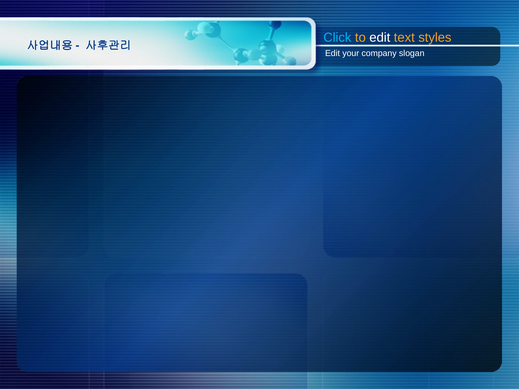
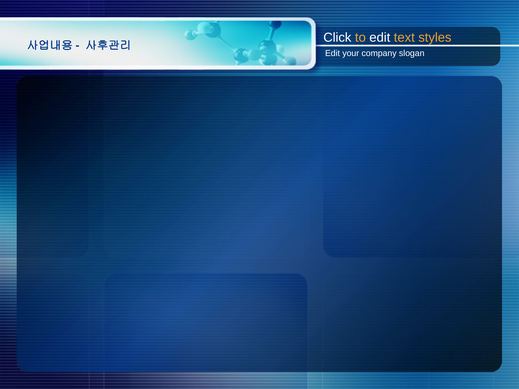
Click colour: light blue -> white
